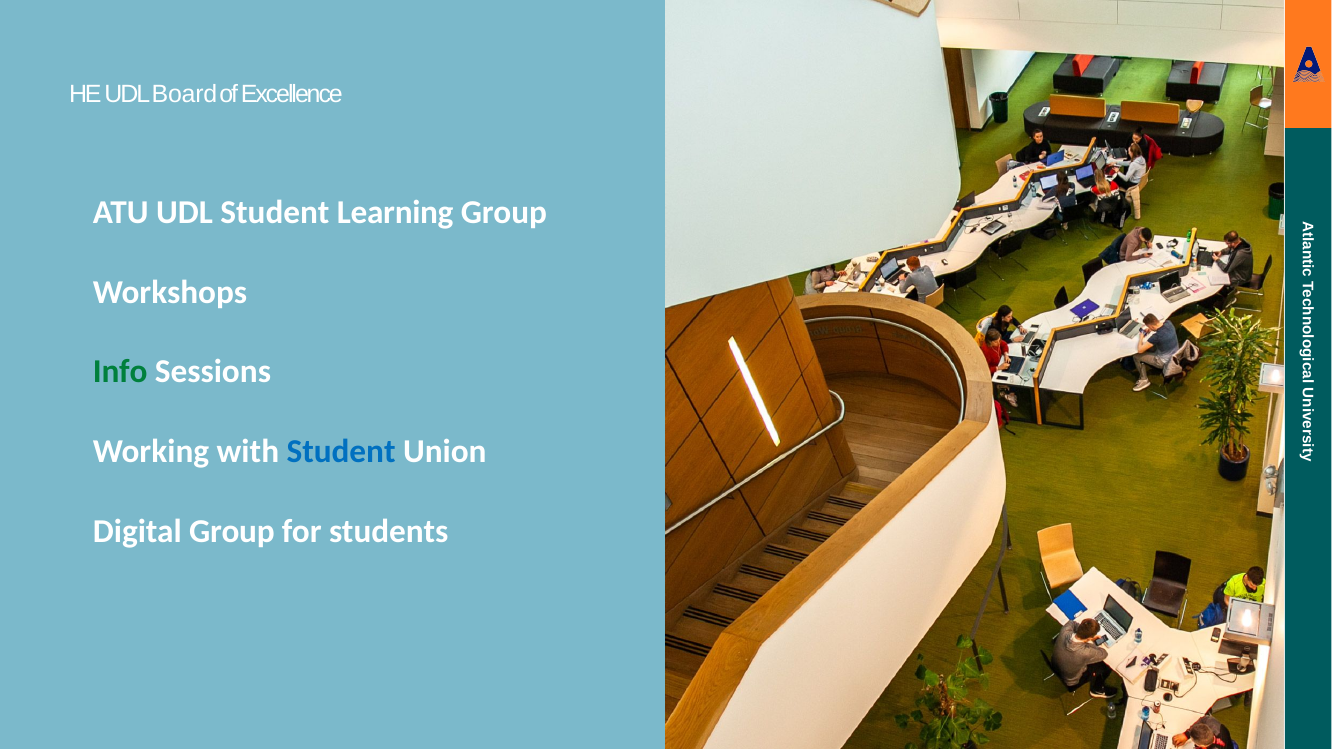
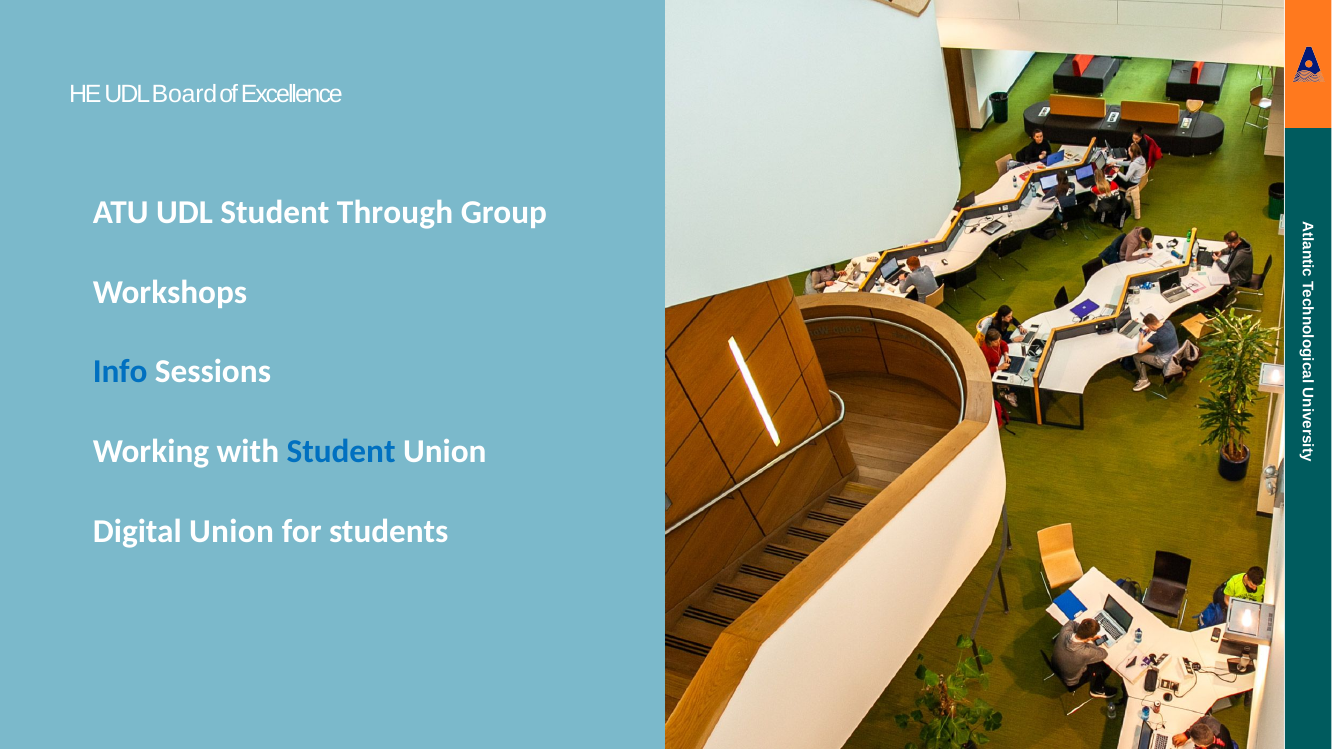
Learning: Learning -> Through
Info colour: green -> blue
Digital Group: Group -> Union
